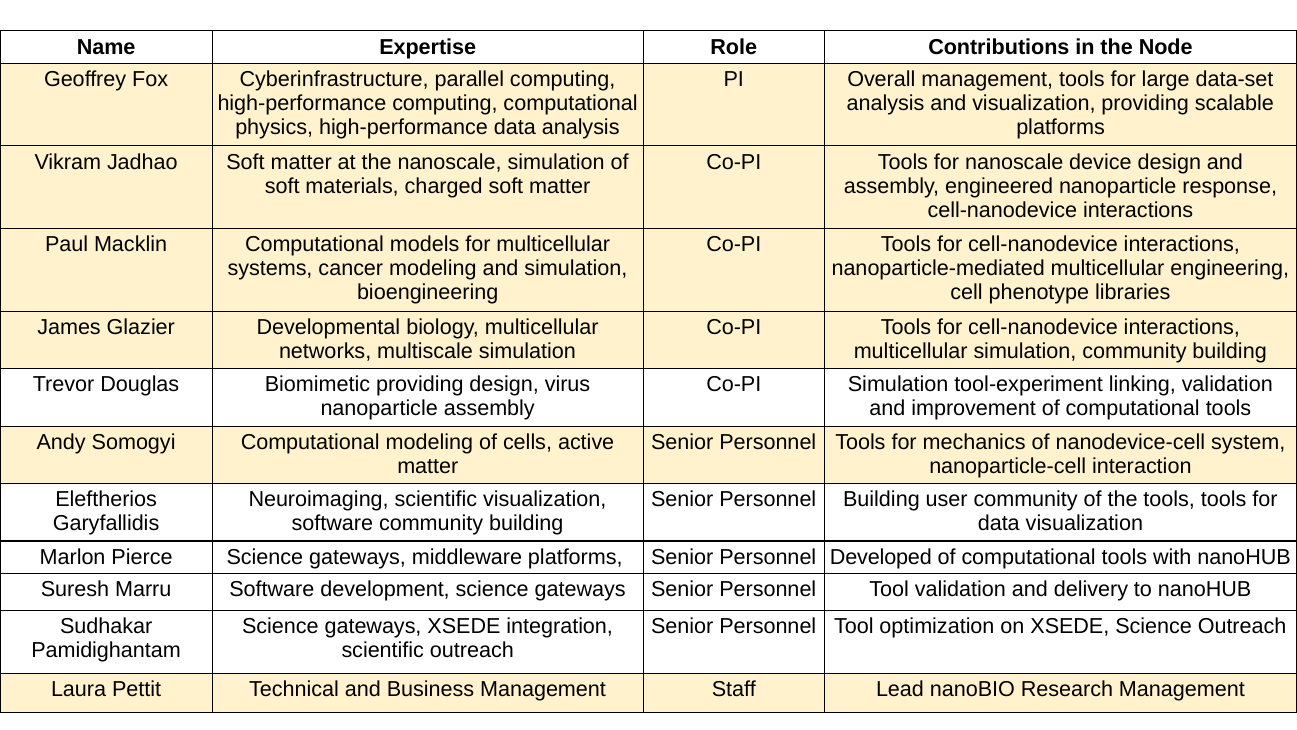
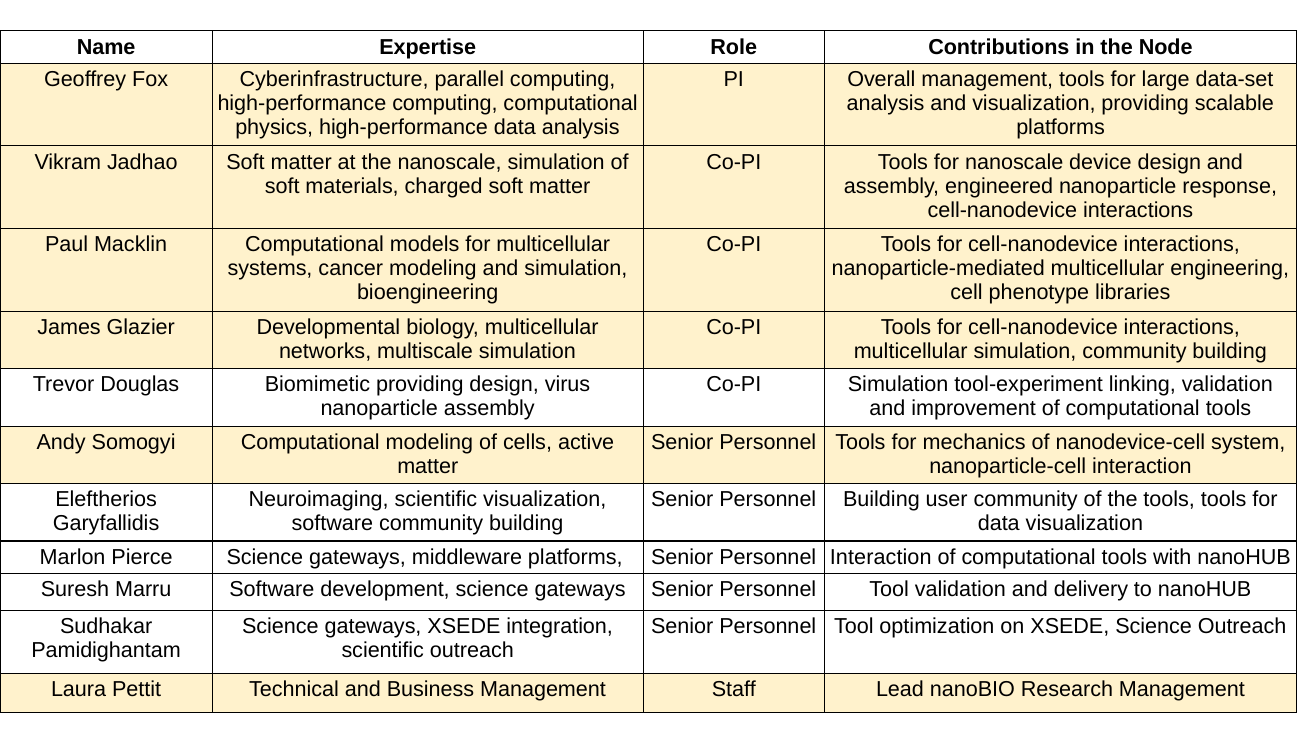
Personnel Developed: Developed -> Interaction
